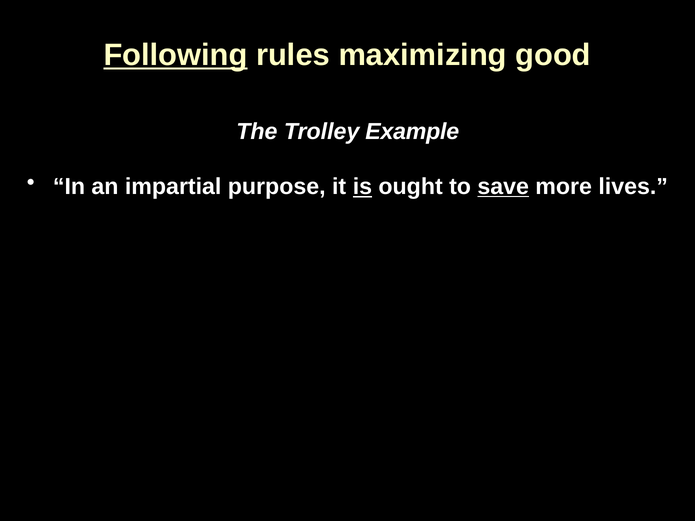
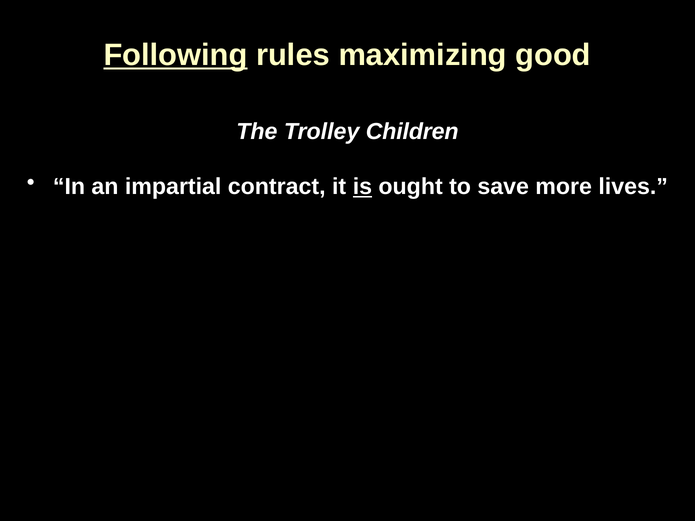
Example: Example -> Children
purpose: purpose -> contract
save underline: present -> none
